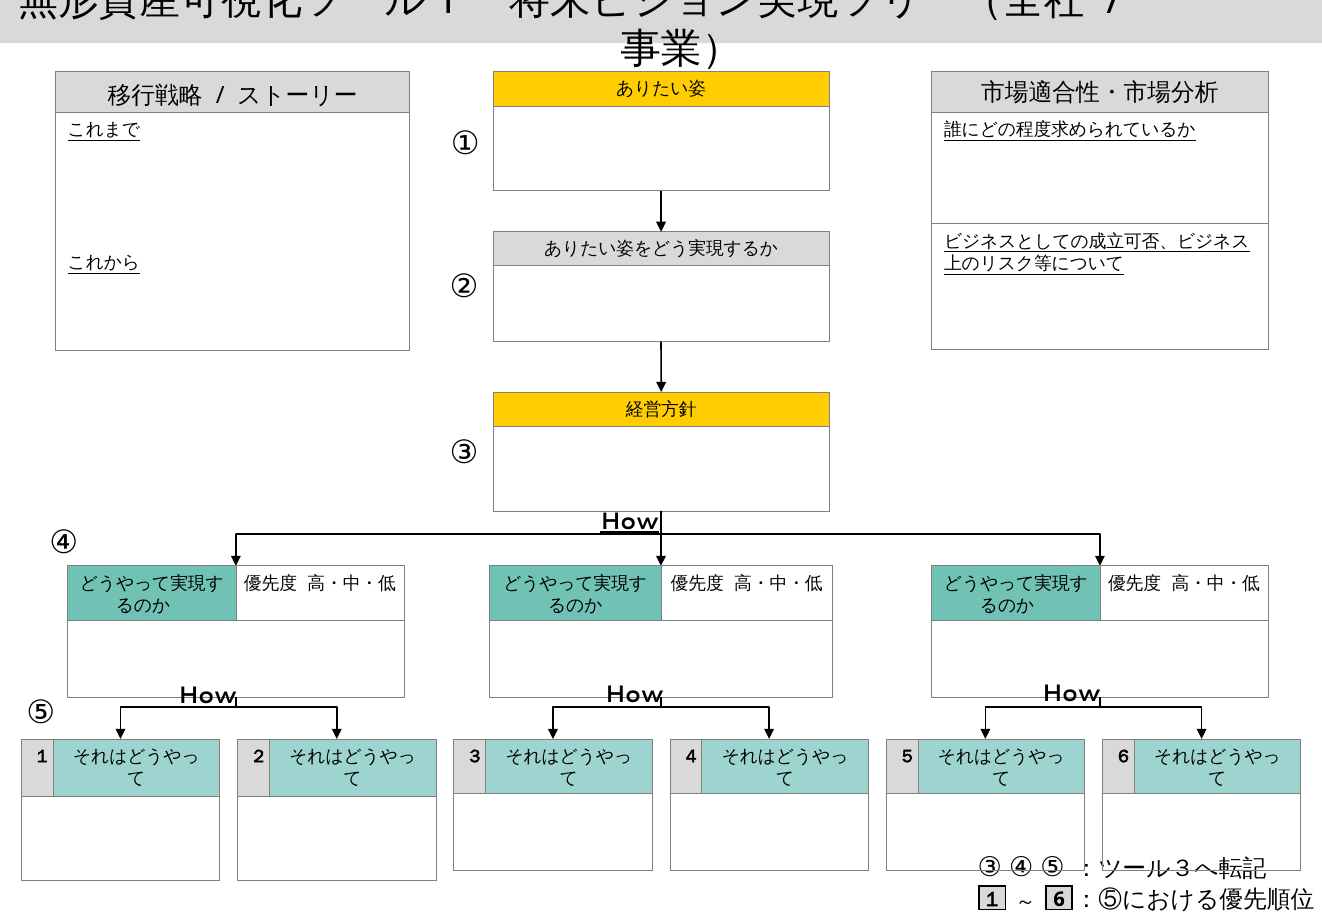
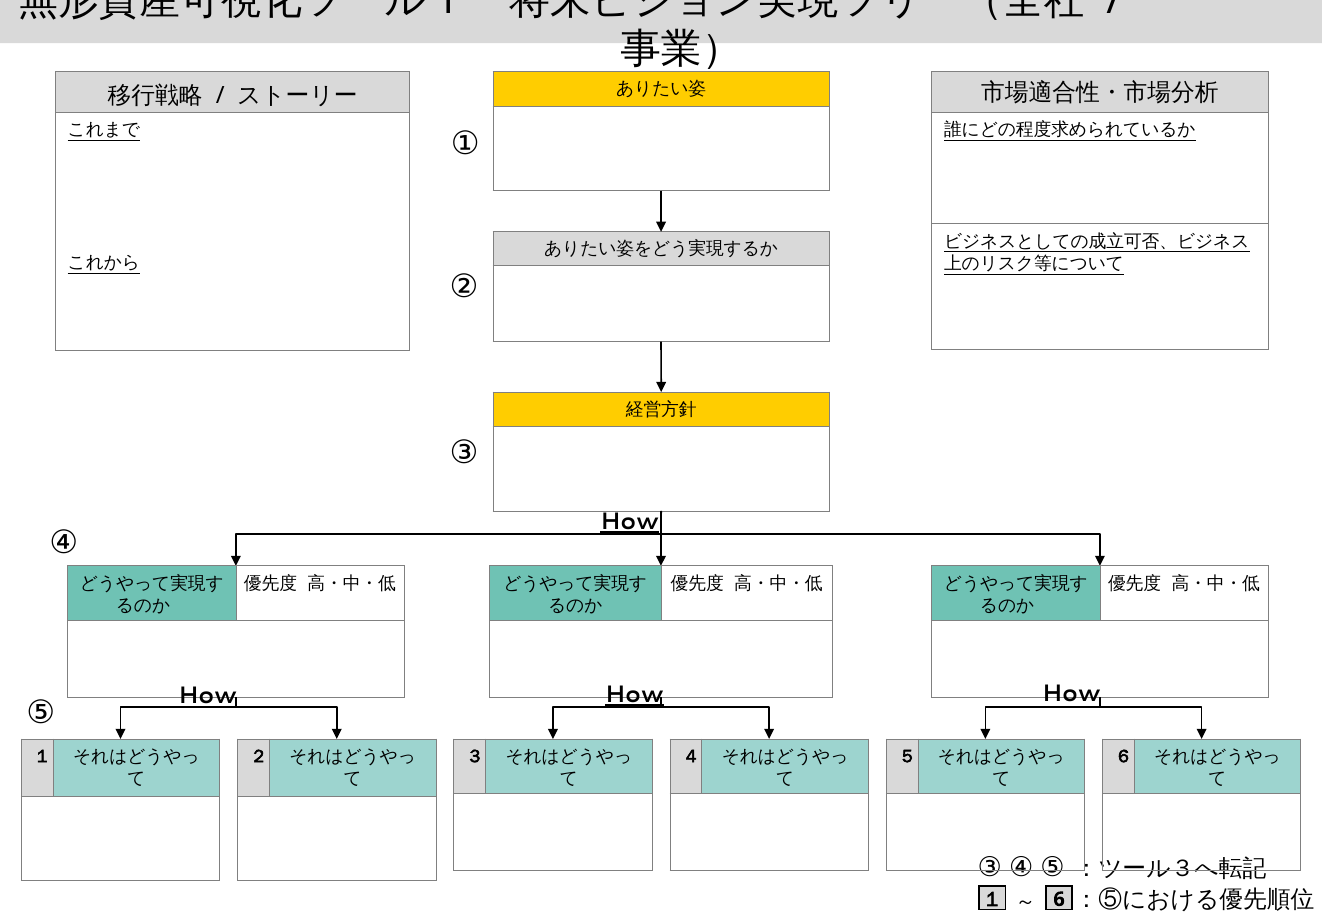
How at (634, 694) underline: none -> present
